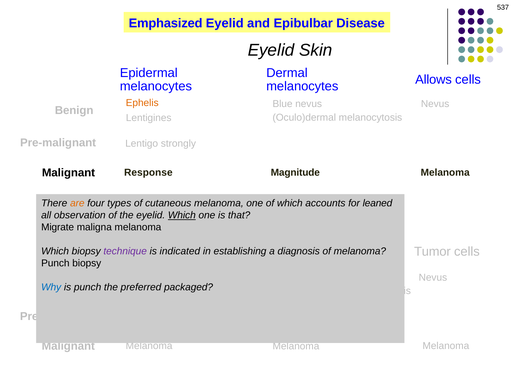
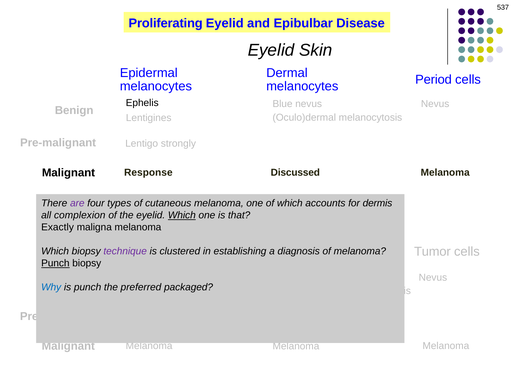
Emphasized: Emphasized -> Proliferating
Allows at (434, 80): Allows -> Period
Ephelis at (142, 103) colour: orange -> black
Magnitude: Magnitude -> Discussed
are colour: orange -> purple
leaned: leaned -> dermis
observation: observation -> complexion
Migrate: Migrate -> Exactly
indicated: indicated -> clustered
Punch at (55, 264) underline: none -> present
